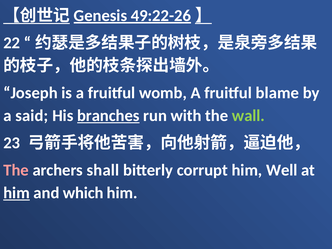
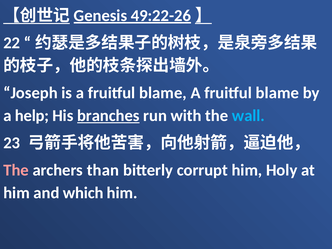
is a fruitful womb: womb -> blame
said: said -> help
wall colour: light green -> light blue
shall: shall -> than
Well: Well -> Holy
him at (17, 193) underline: present -> none
